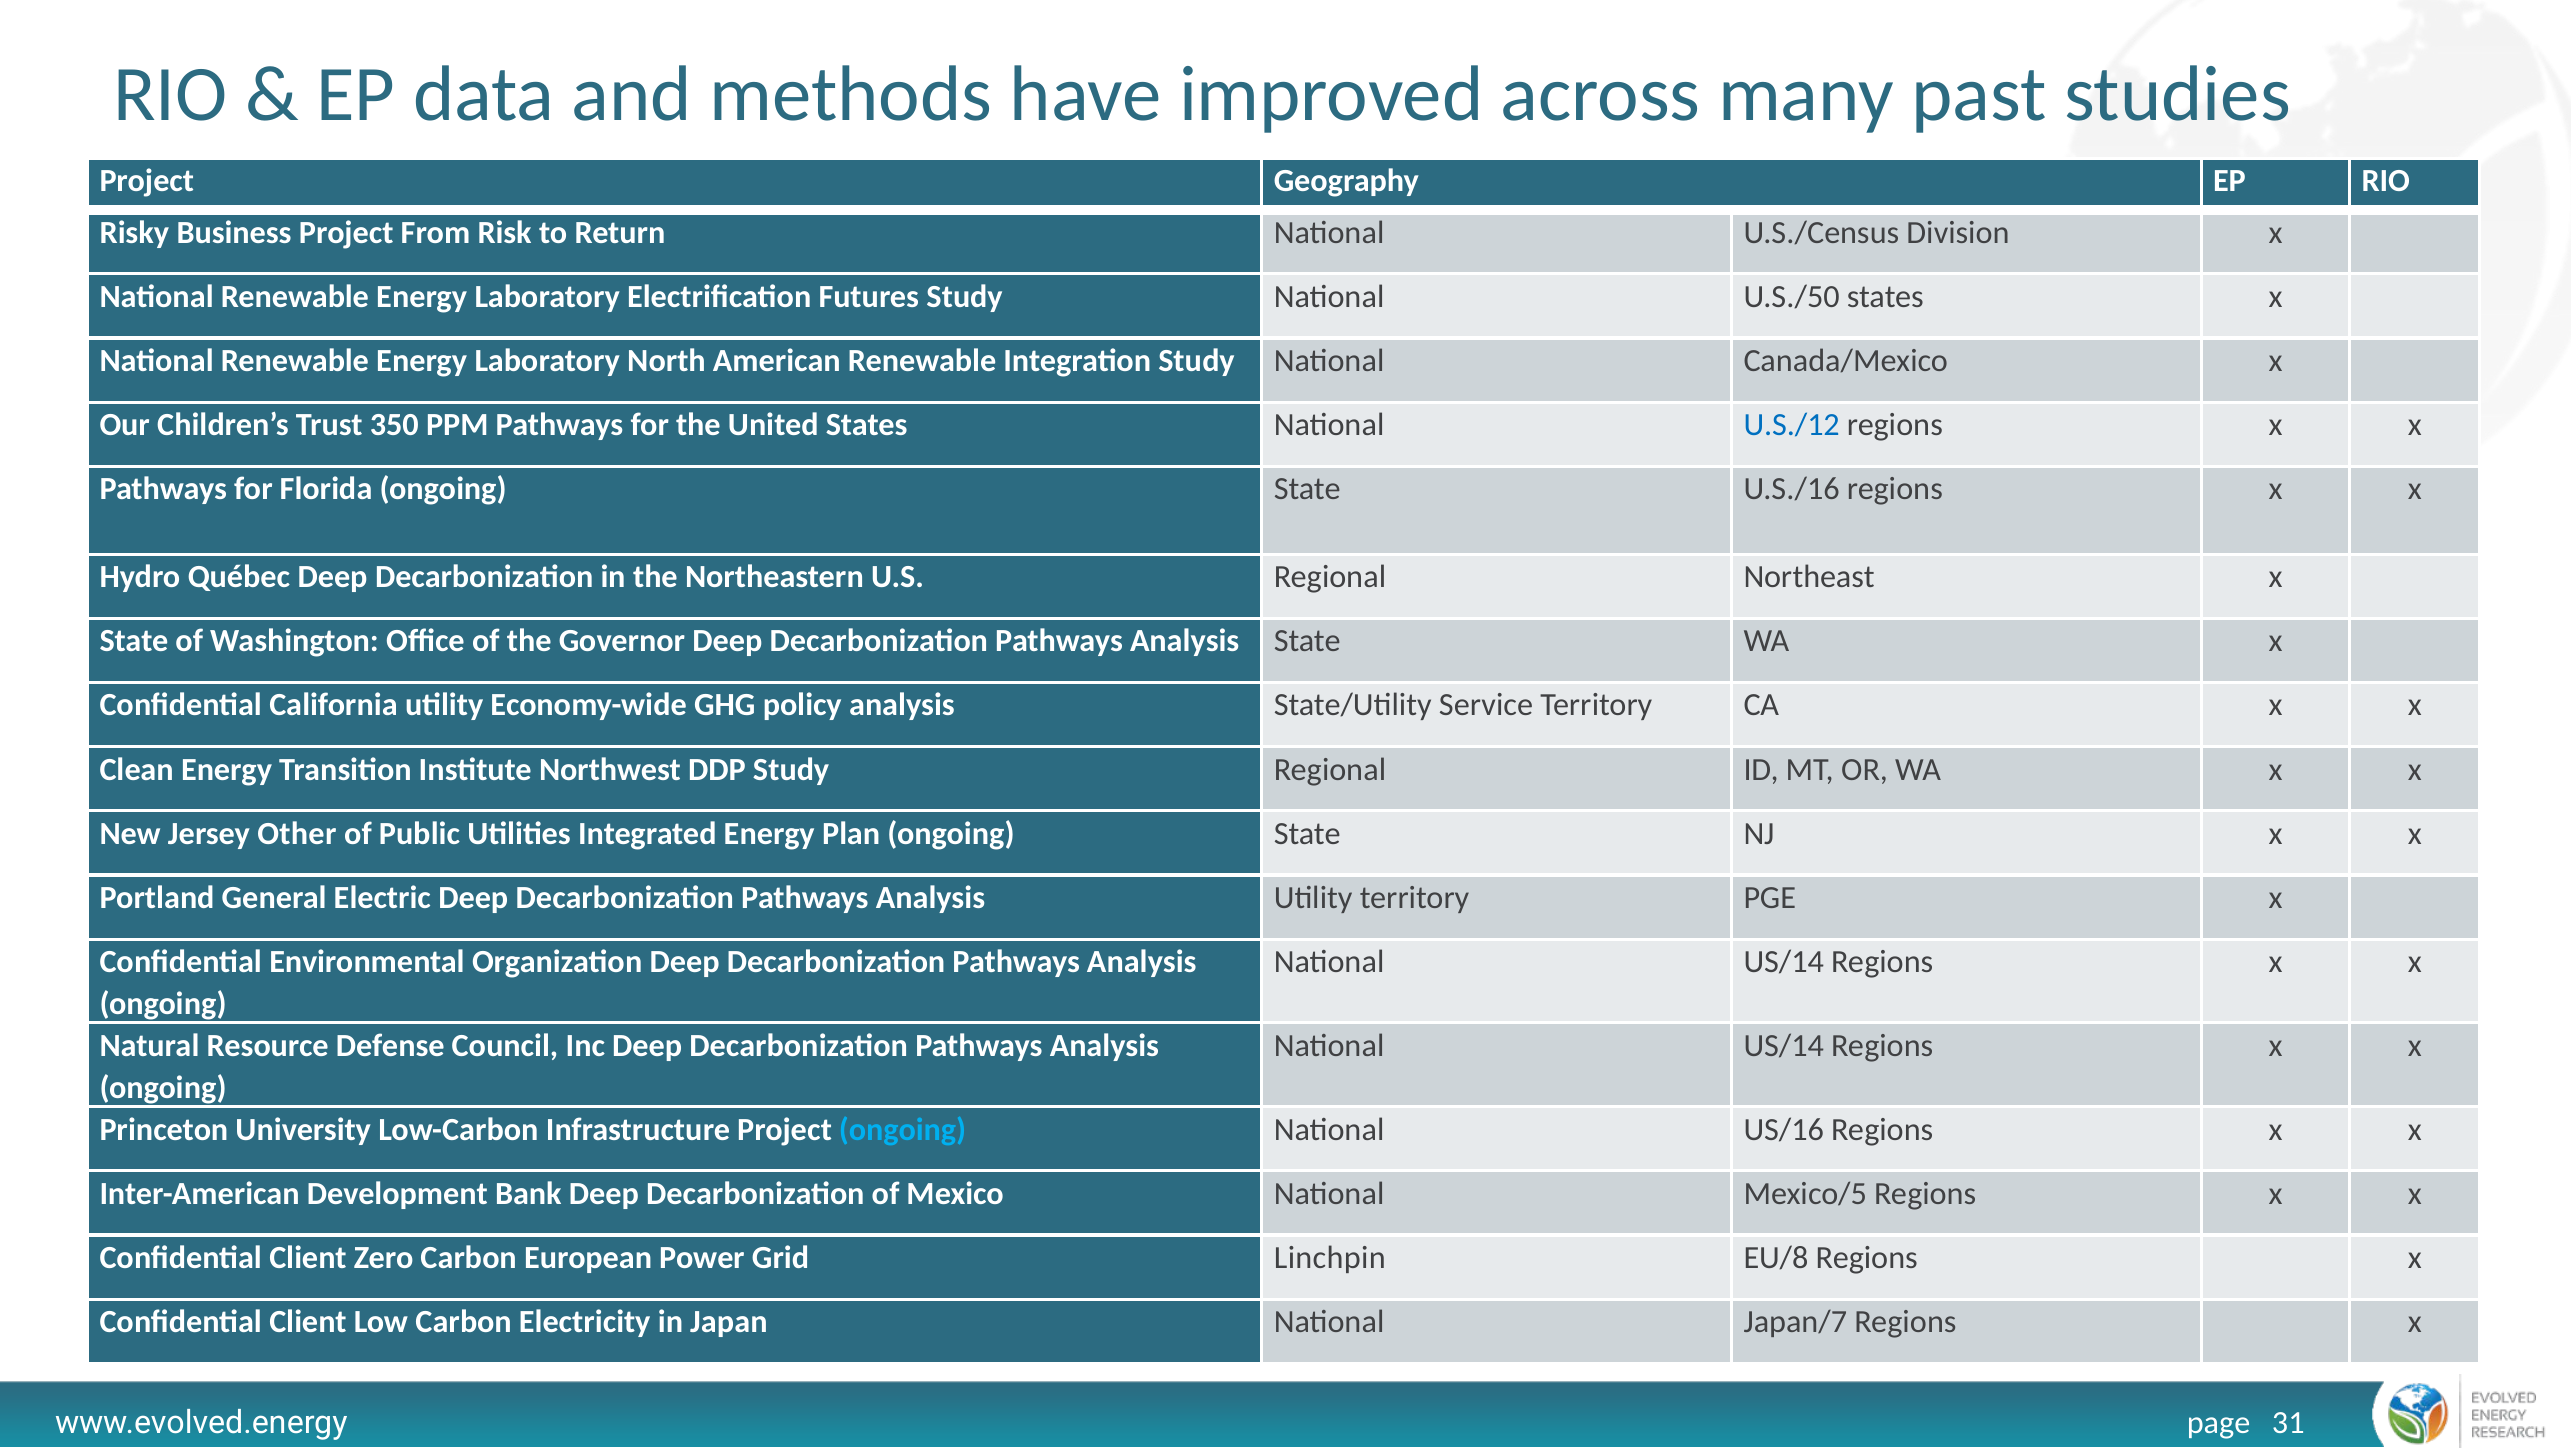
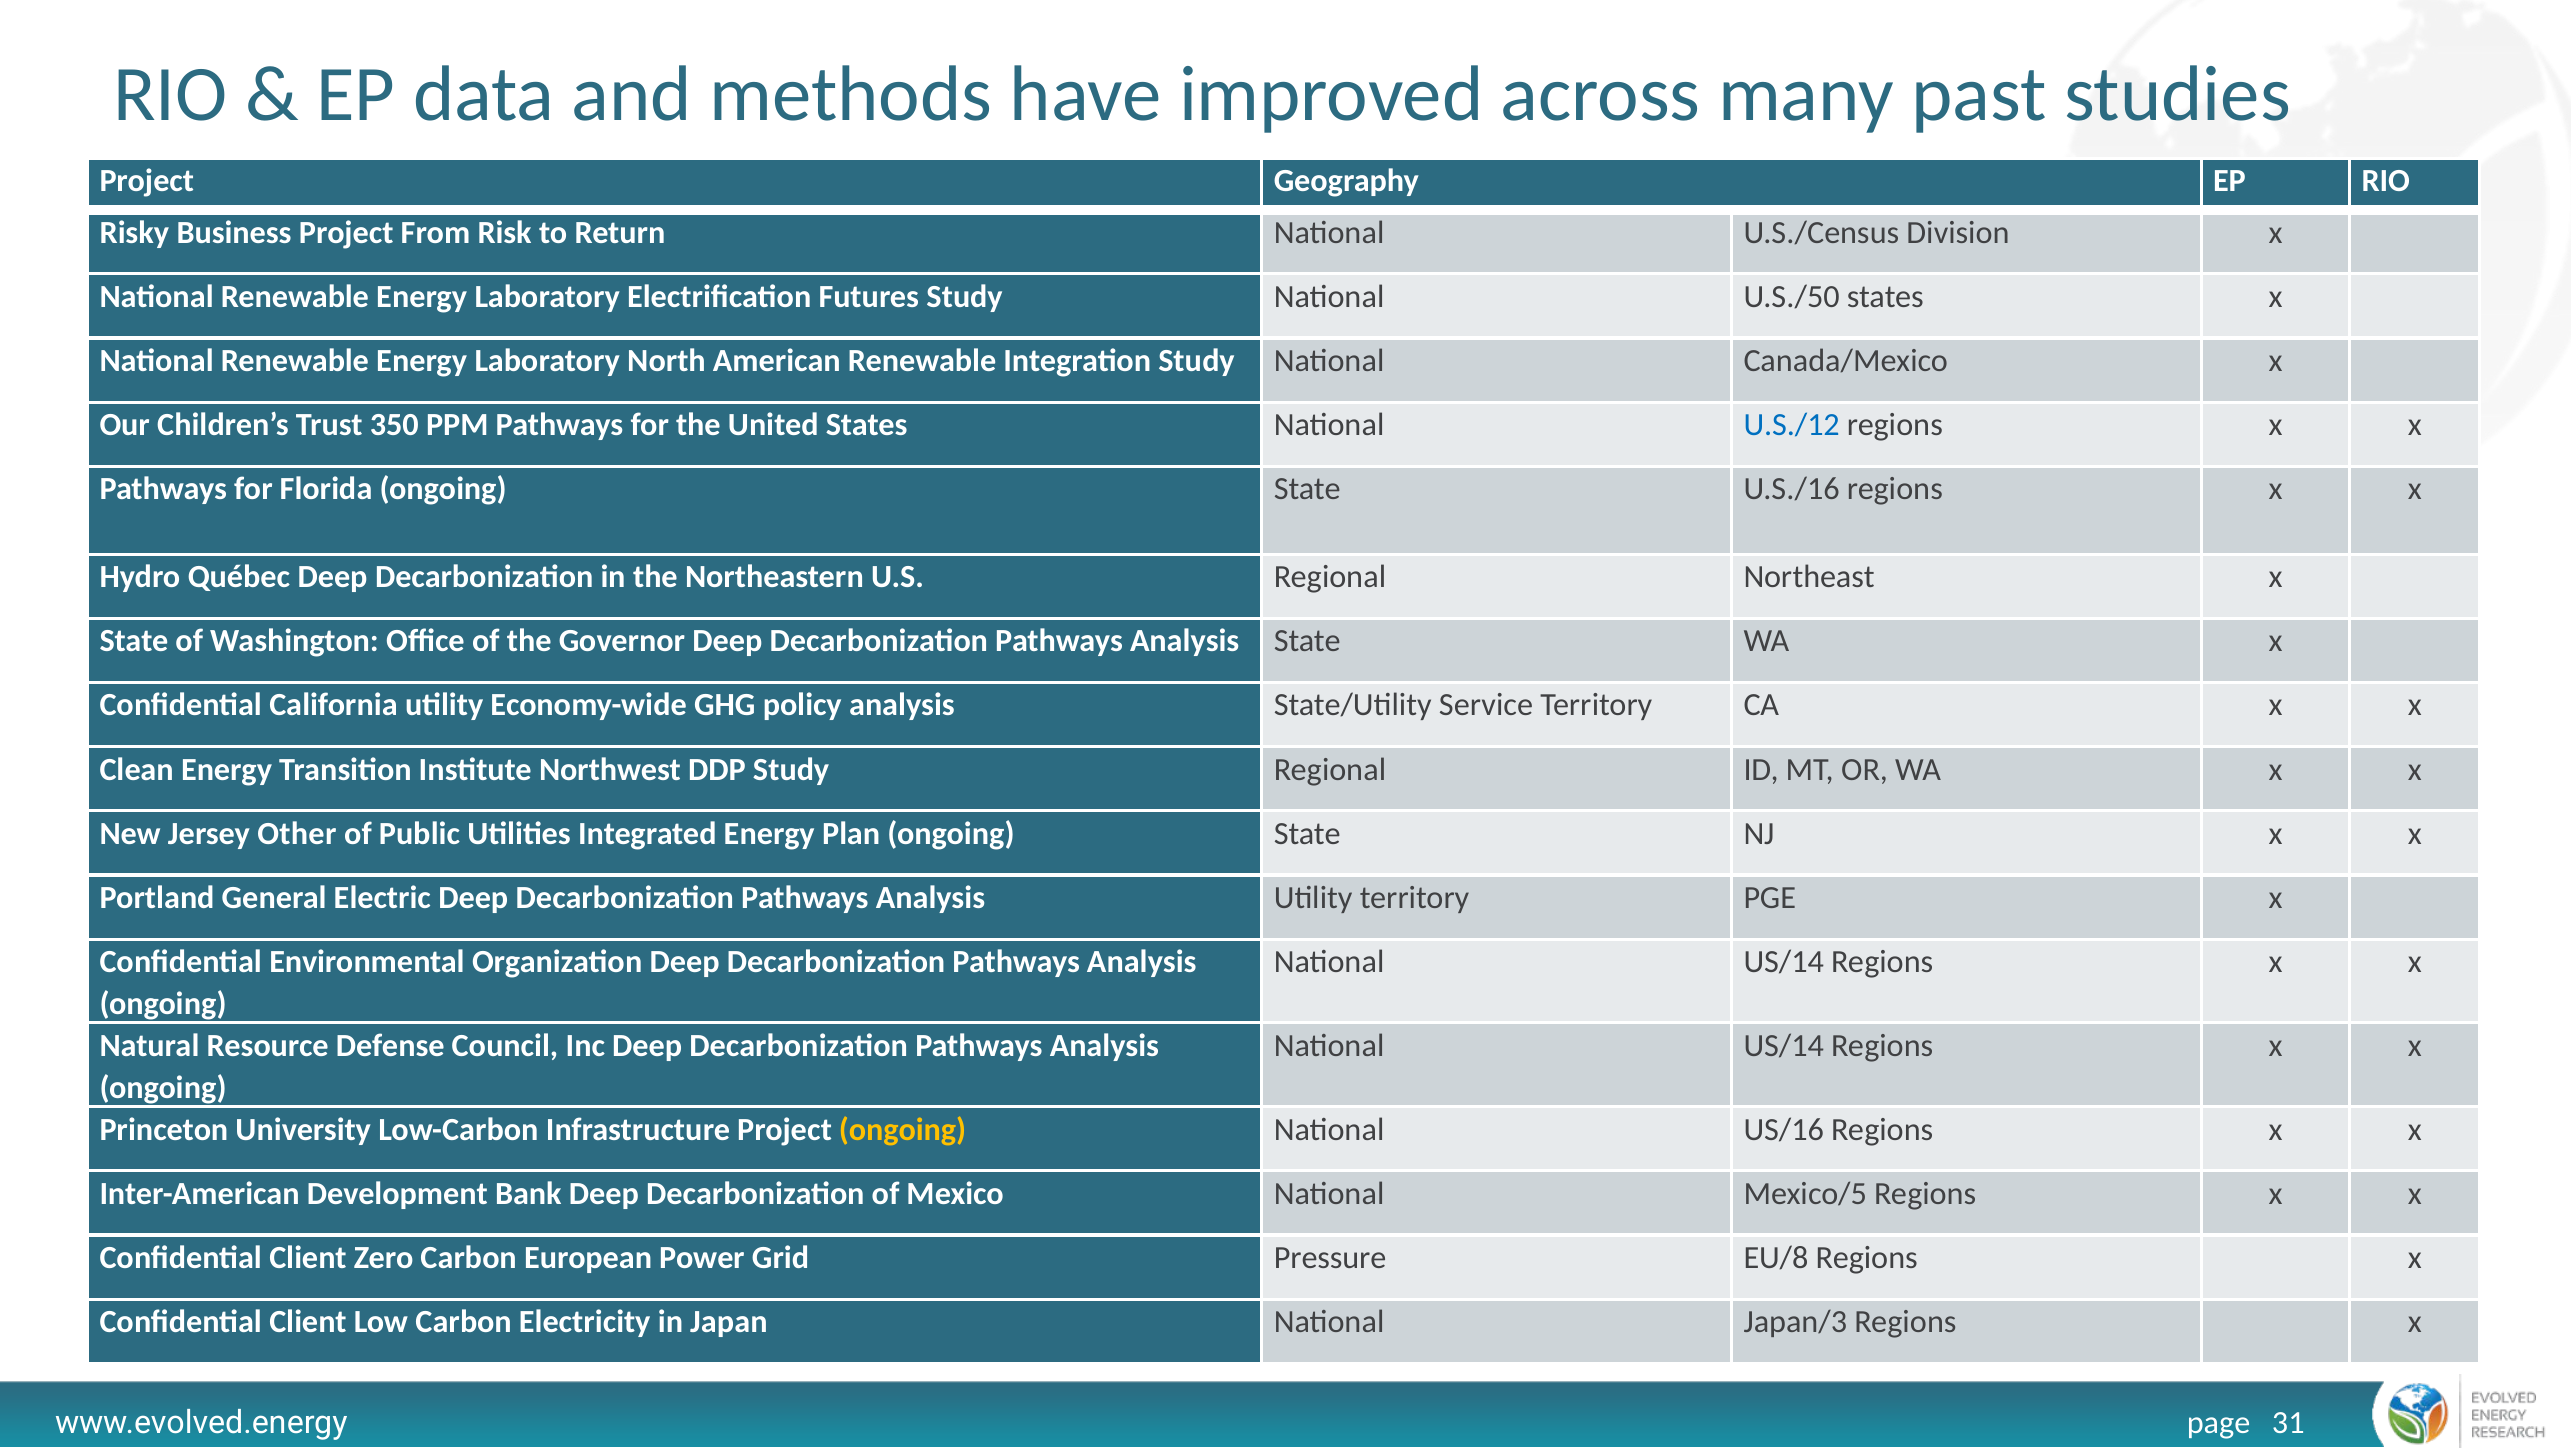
ongoing at (903, 1129) colour: light blue -> yellow
Linchpin: Linchpin -> Pressure
Japan/7: Japan/7 -> Japan/3
